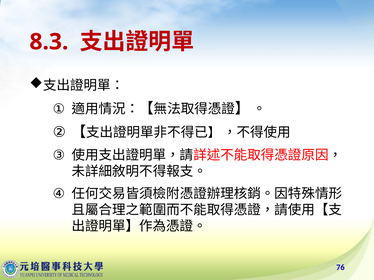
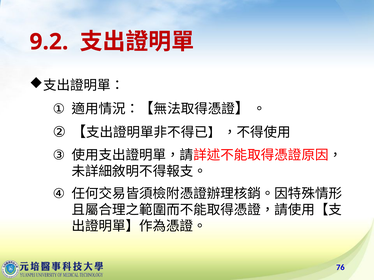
8.3: 8.3 -> 9.2
